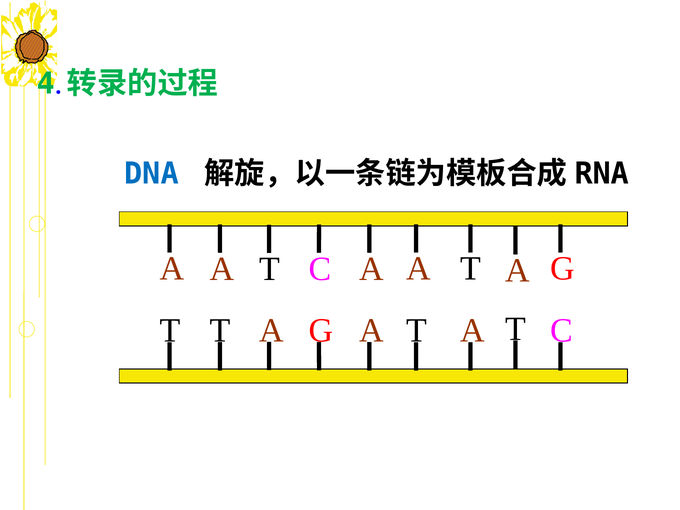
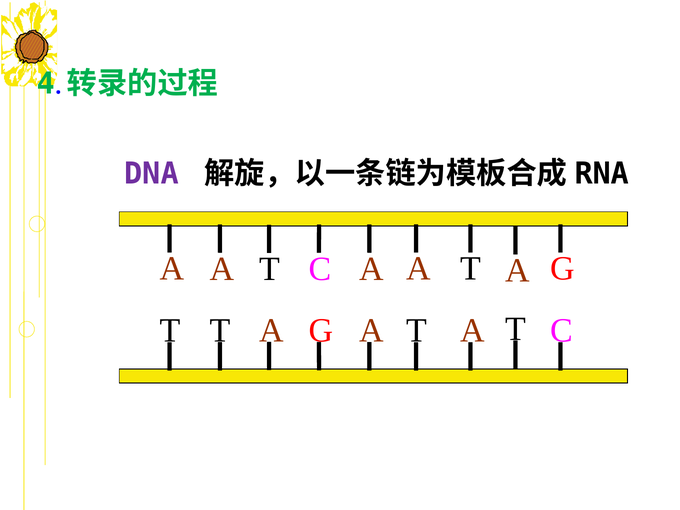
DNA colour: blue -> purple
